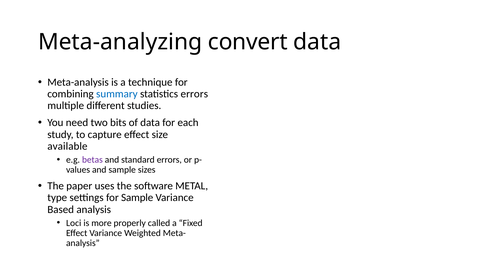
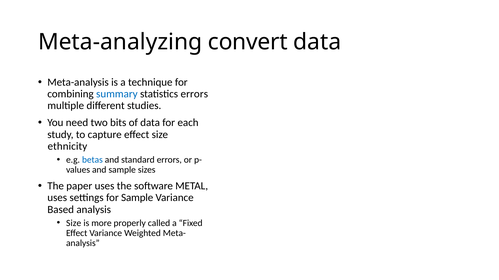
available: available -> ethnicity
betas colour: purple -> blue
type at (57, 198): type -> uses
Loci at (74, 223): Loci -> Size
